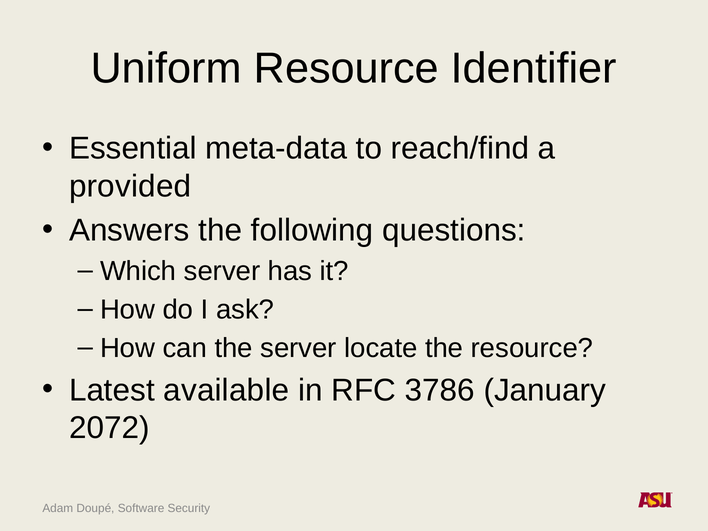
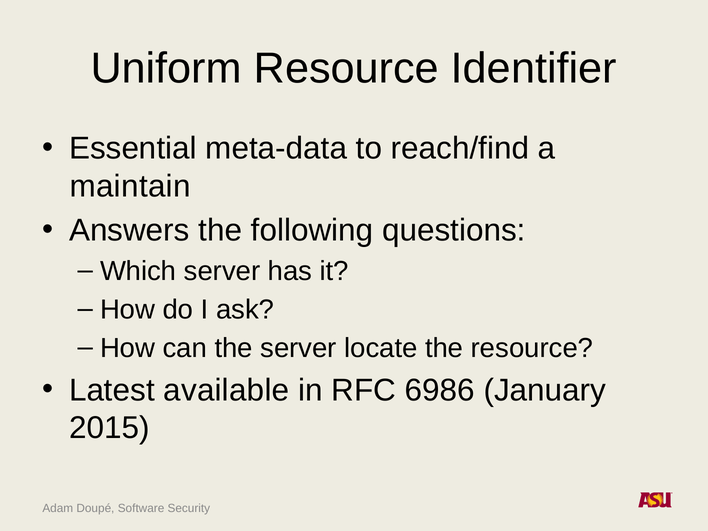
provided: provided -> maintain
3786: 3786 -> 6986
2072: 2072 -> 2015
